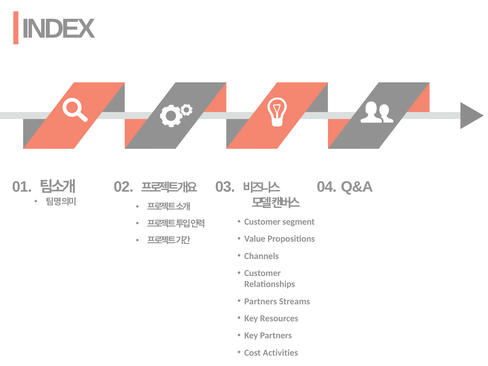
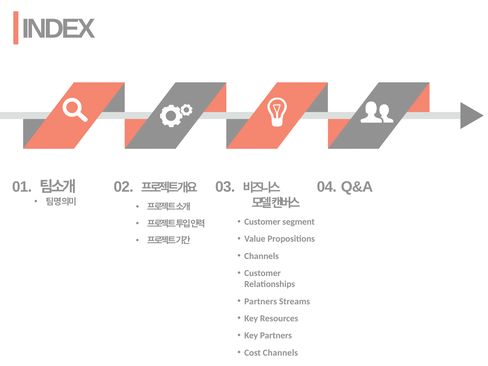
Cost Activities: Activities -> Channels
